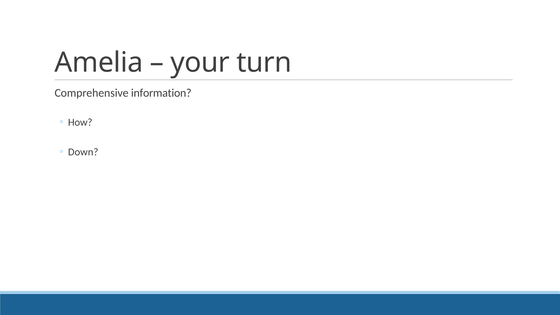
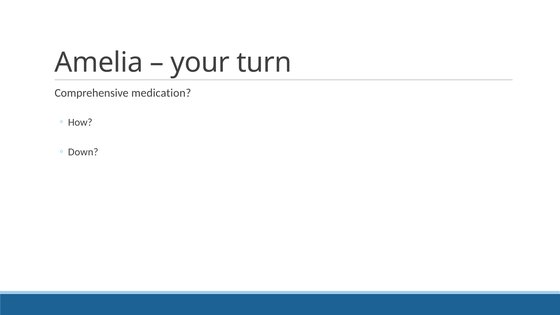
information: information -> medication
